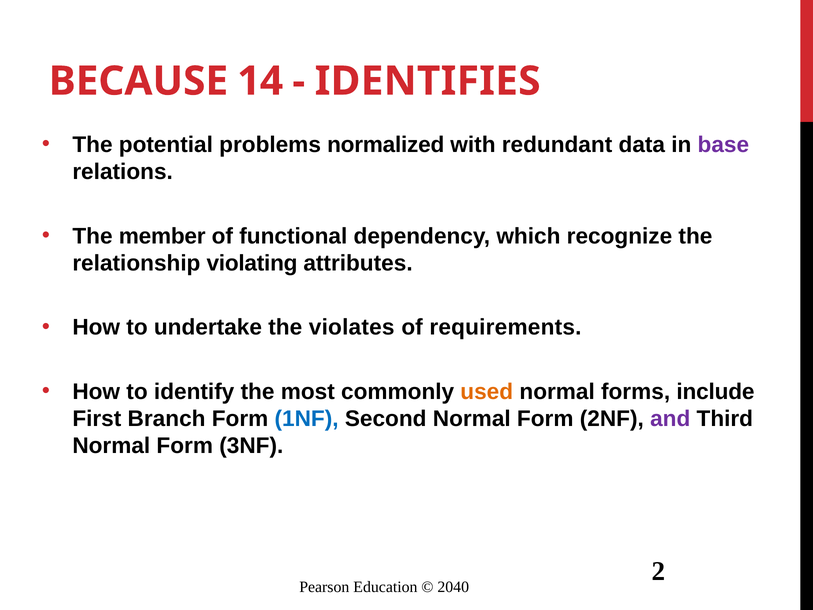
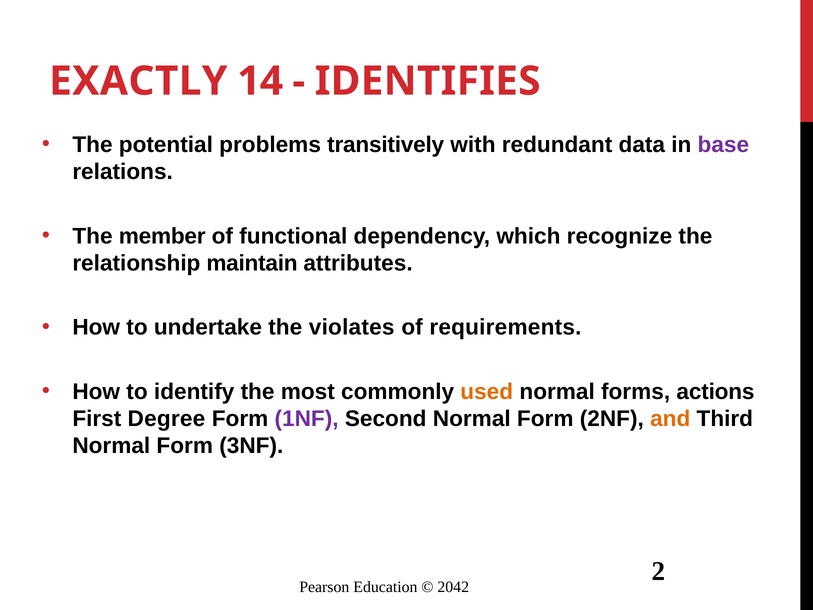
BECAUSE: BECAUSE -> EXACTLY
normalized: normalized -> transitively
violating: violating -> maintain
include: include -> actions
Branch: Branch -> Degree
1NF colour: blue -> purple
and colour: purple -> orange
2040: 2040 -> 2042
